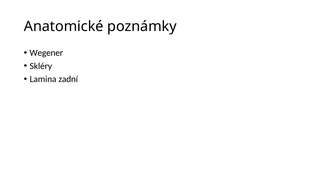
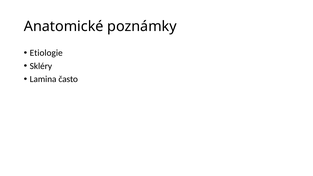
Wegener: Wegener -> Etiologie
zadní: zadní -> často
